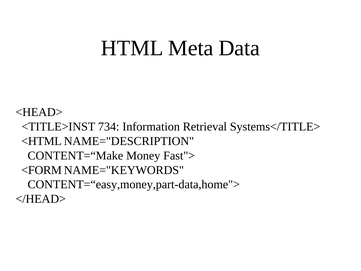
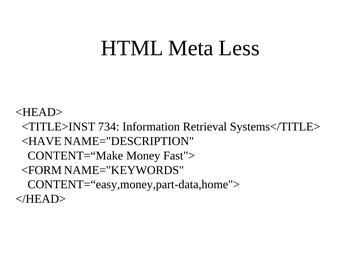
Data: Data -> Less
<HTML: <HTML -> <HAVE
